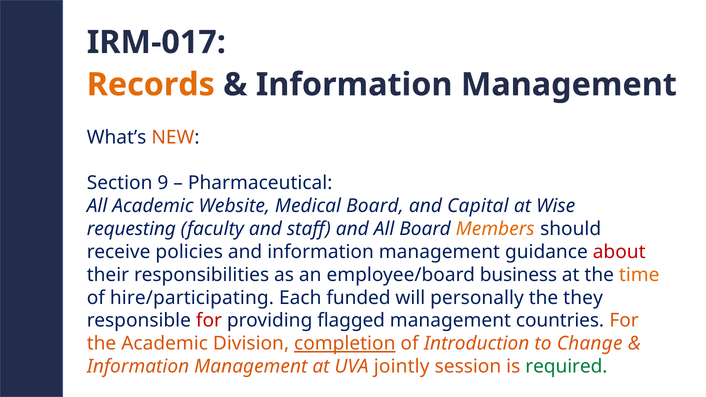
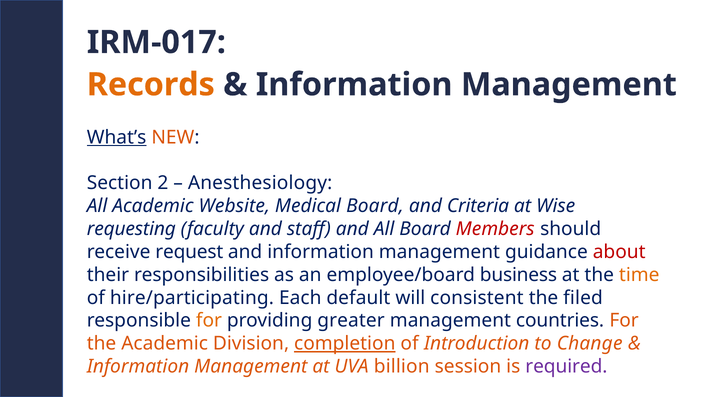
What’s underline: none -> present
9: 9 -> 2
Pharmaceutical: Pharmaceutical -> Anesthesiology
Capital: Capital -> Criteria
Members colour: orange -> red
policies: policies -> request
funded: funded -> default
personally: personally -> consistent
they: they -> filed
for at (209, 321) colour: red -> orange
flagged: flagged -> greater
jointly: jointly -> billion
required colour: green -> purple
